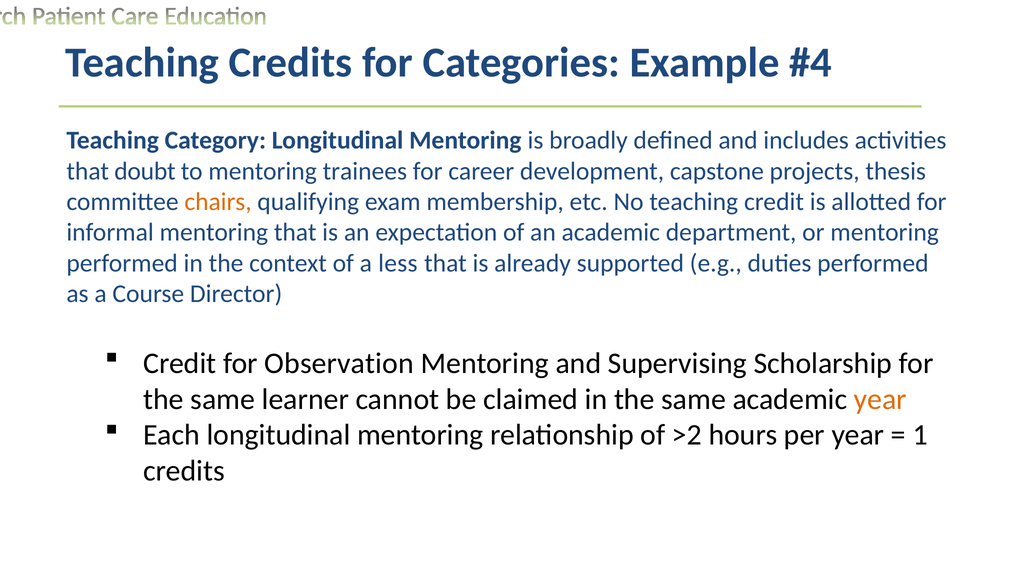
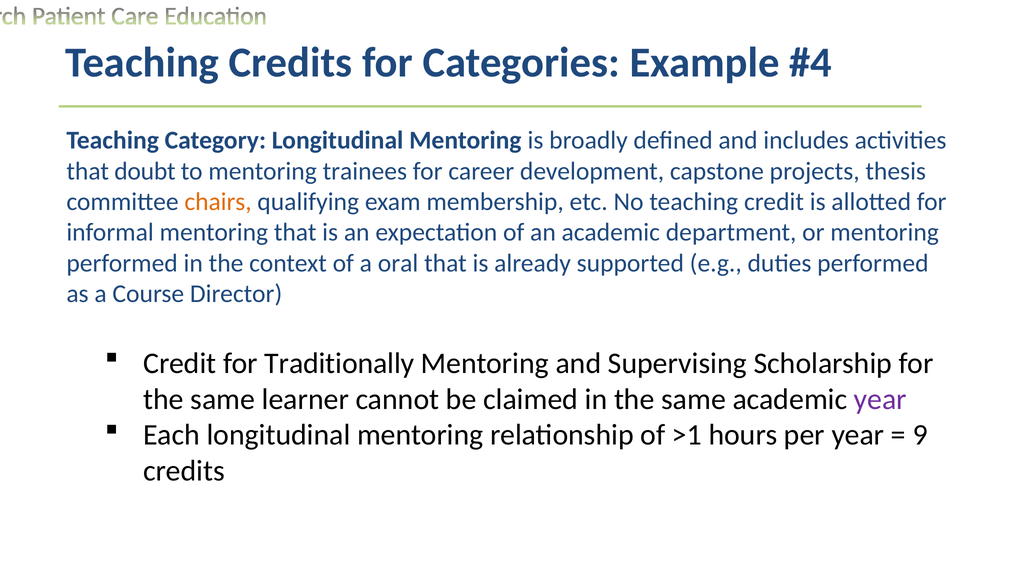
less: less -> oral
Observation: Observation -> Traditionally
year at (880, 399) colour: orange -> purple
>2: >2 -> >1
1: 1 -> 9
